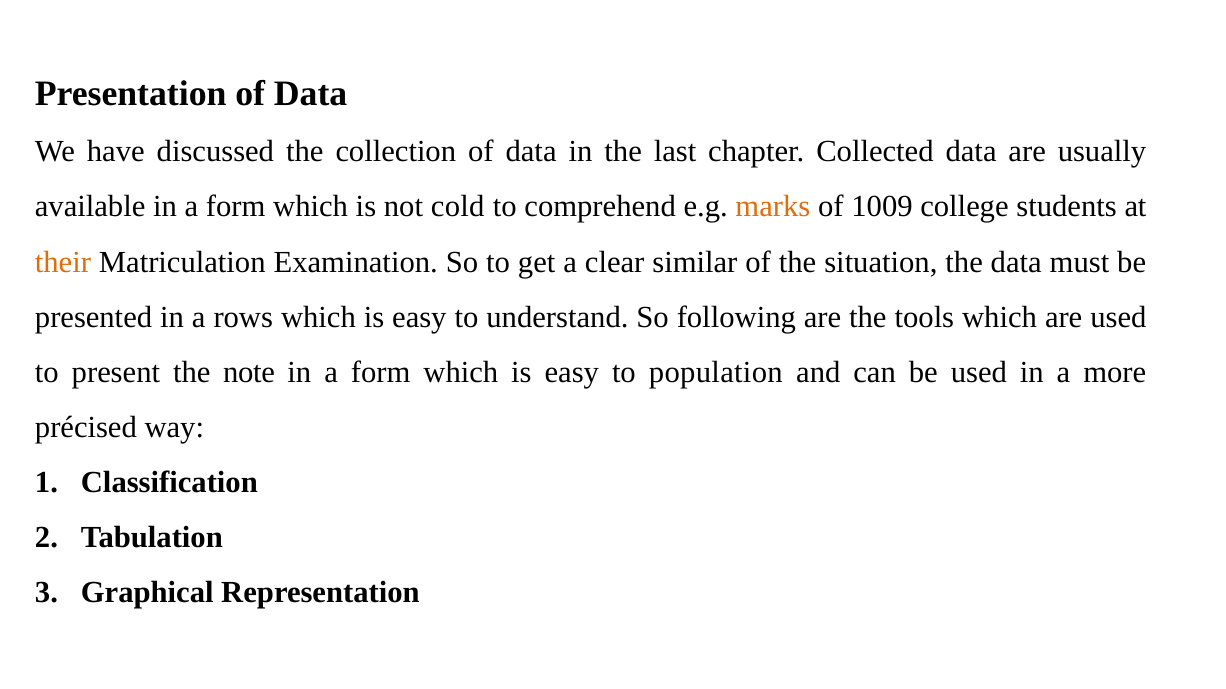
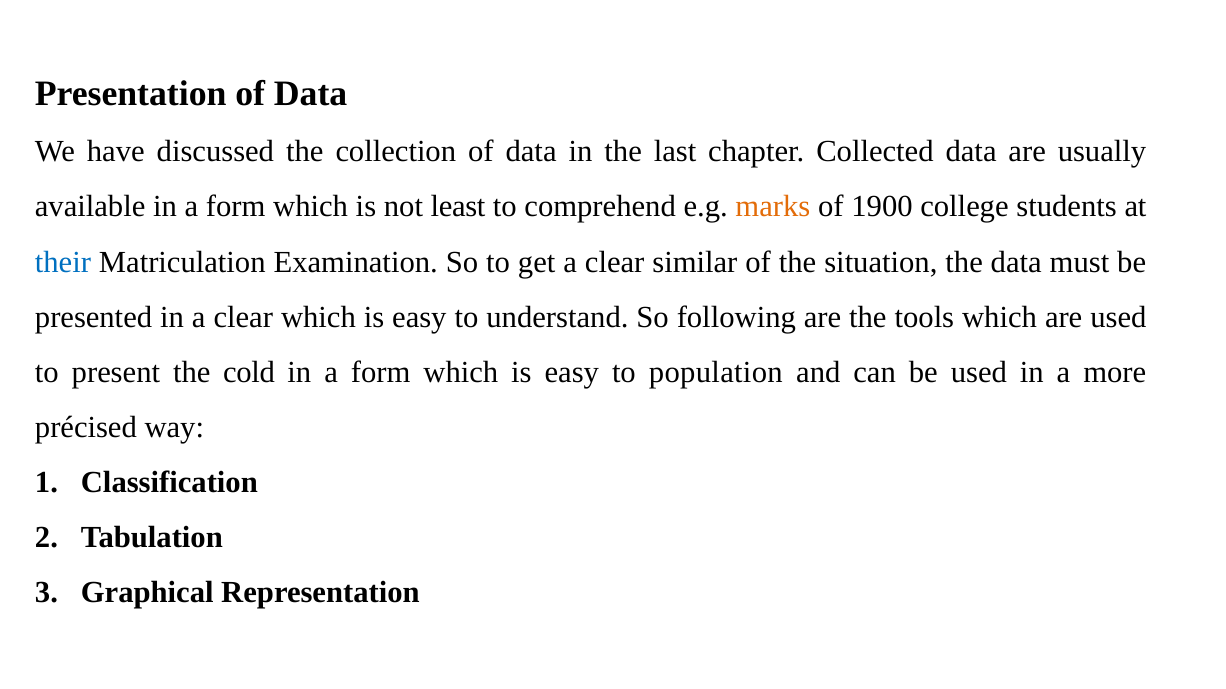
cold: cold -> least
1009: 1009 -> 1900
their colour: orange -> blue
in a rows: rows -> clear
note: note -> cold
